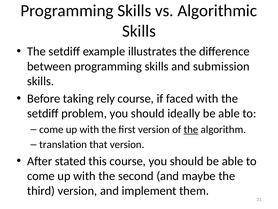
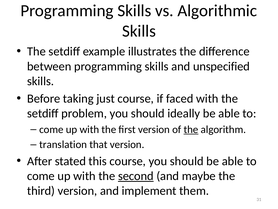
submission: submission -> unspecified
rely: rely -> just
second underline: none -> present
